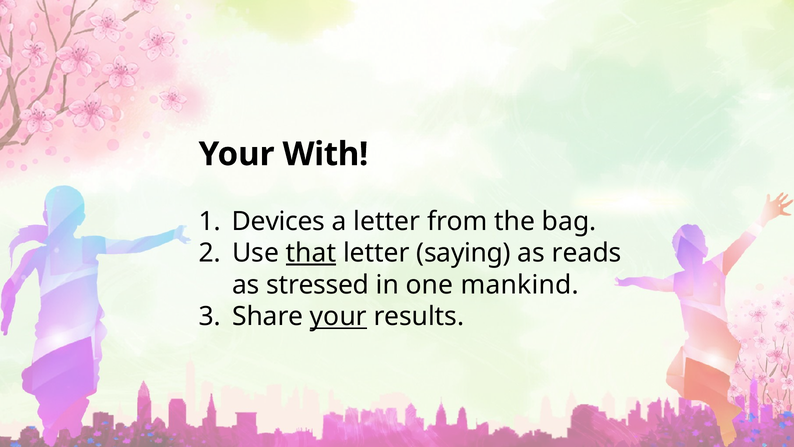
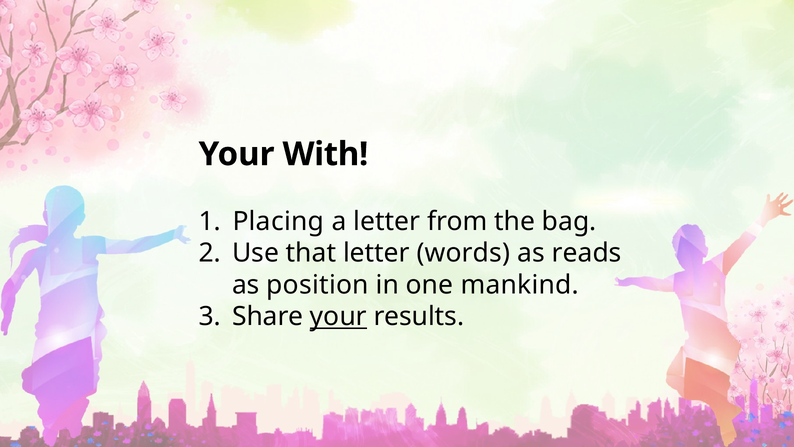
Devices: Devices -> Placing
that underline: present -> none
saying: saying -> words
stressed: stressed -> position
